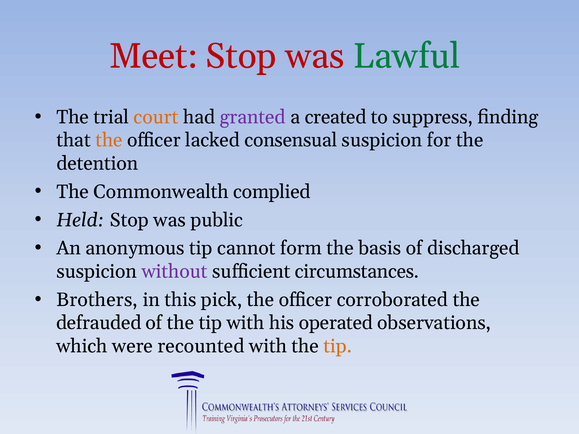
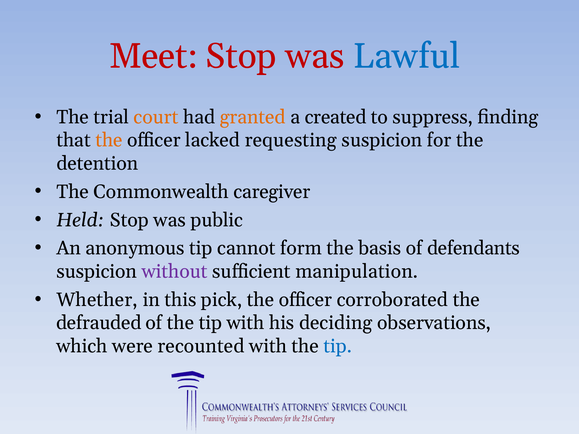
Lawful colour: green -> blue
granted colour: purple -> orange
consensual: consensual -> requesting
complied: complied -> caregiver
discharged: discharged -> defendants
circumstances: circumstances -> manipulation
Brothers: Brothers -> Whether
operated: operated -> deciding
tip at (338, 346) colour: orange -> blue
